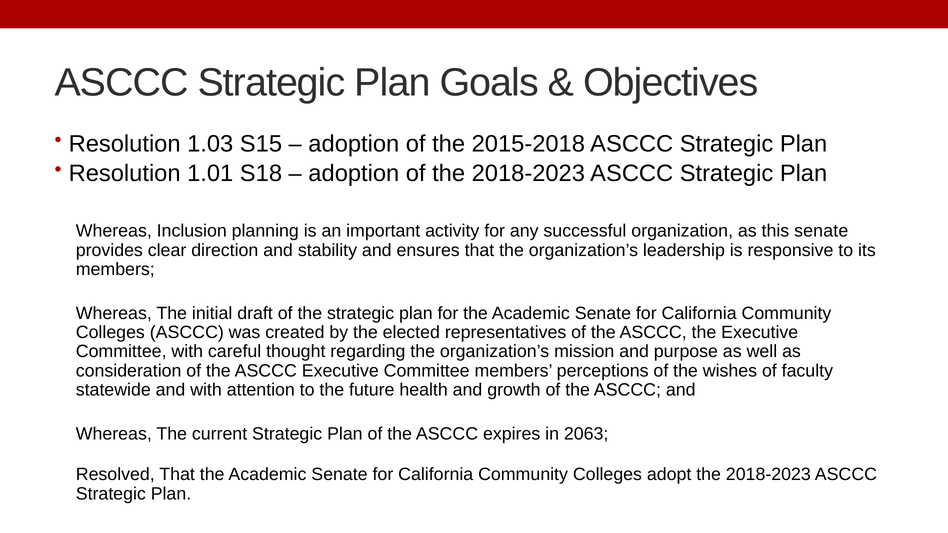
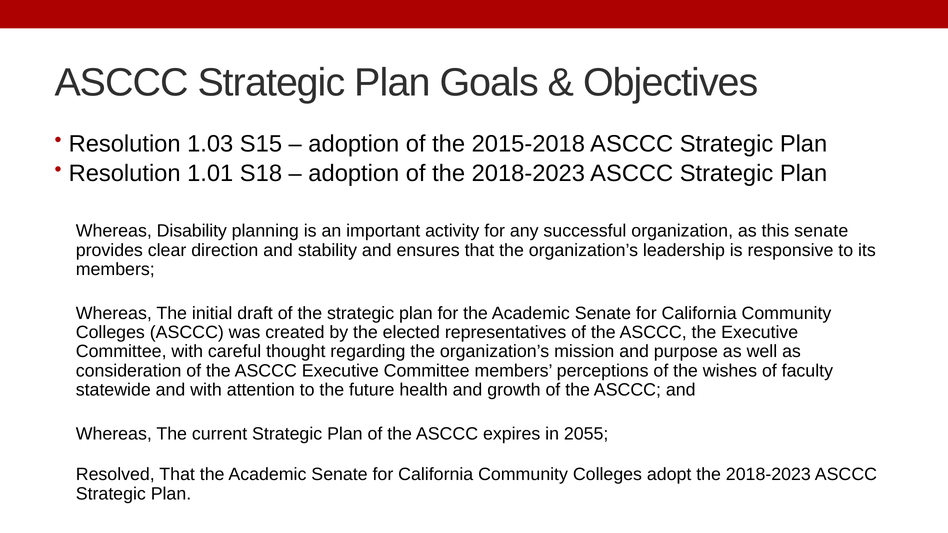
Inclusion: Inclusion -> Disability
2063: 2063 -> 2055
